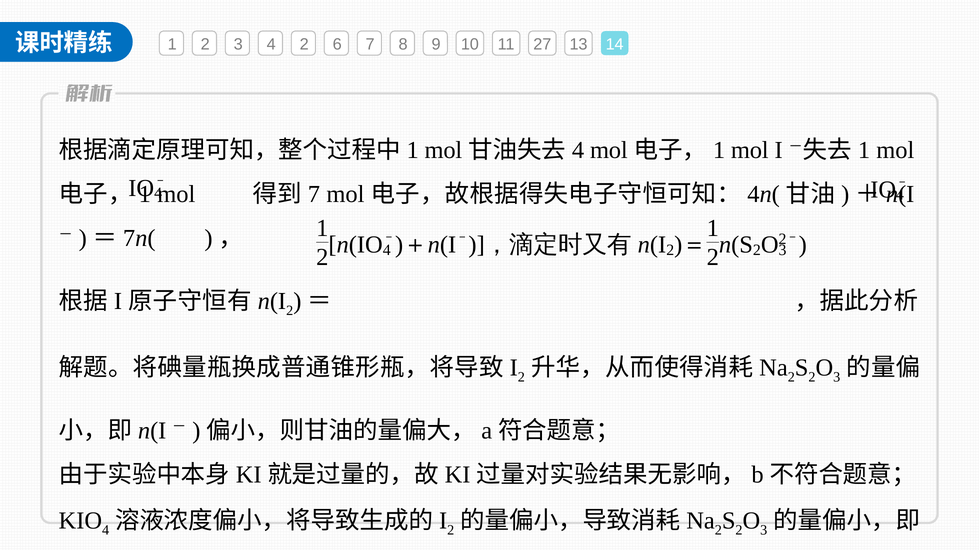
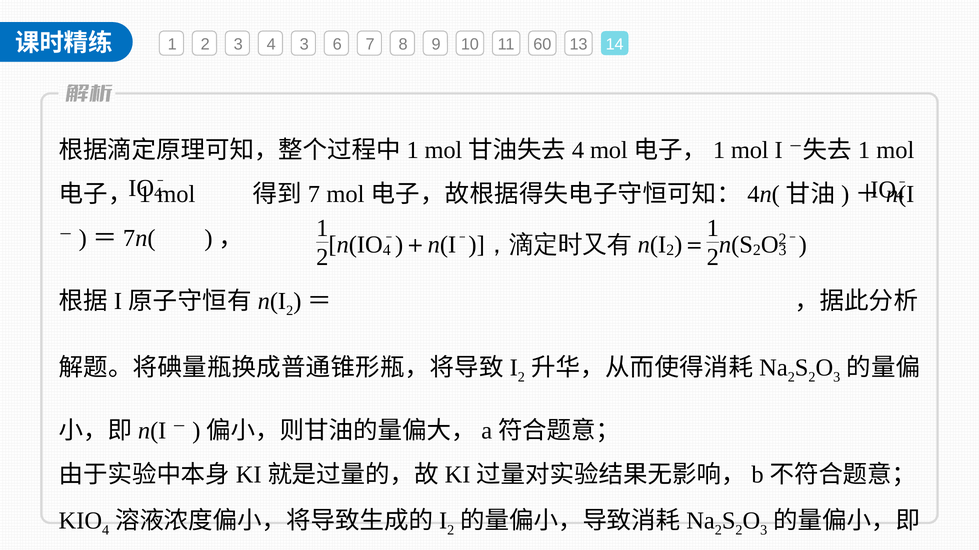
4 2: 2 -> 3
27: 27 -> 60
